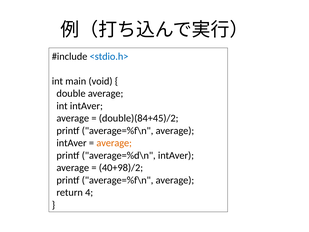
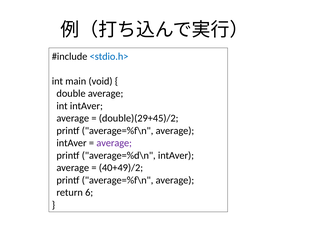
double)(84+45)/2: double)(84+45)/2 -> double)(29+45)/2
average at (114, 143) colour: orange -> purple
40+98)/2: 40+98)/2 -> 40+49)/2
4: 4 -> 6
